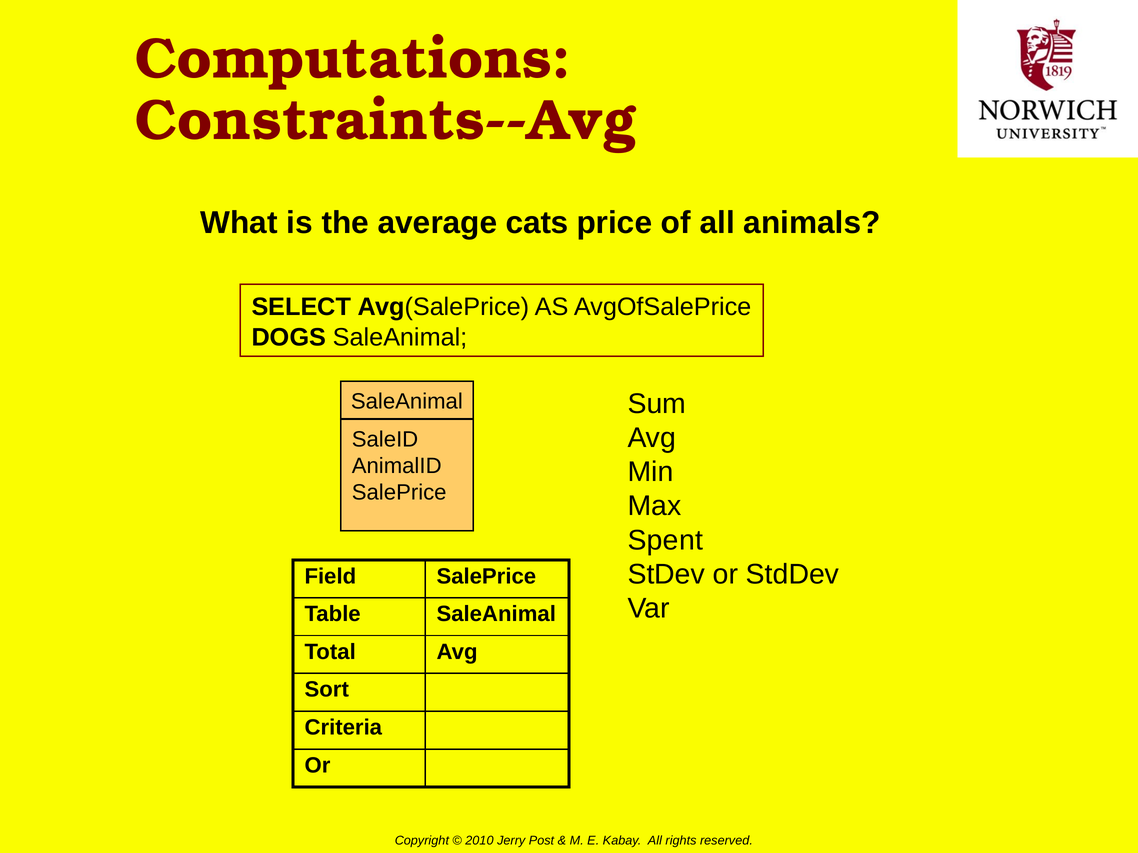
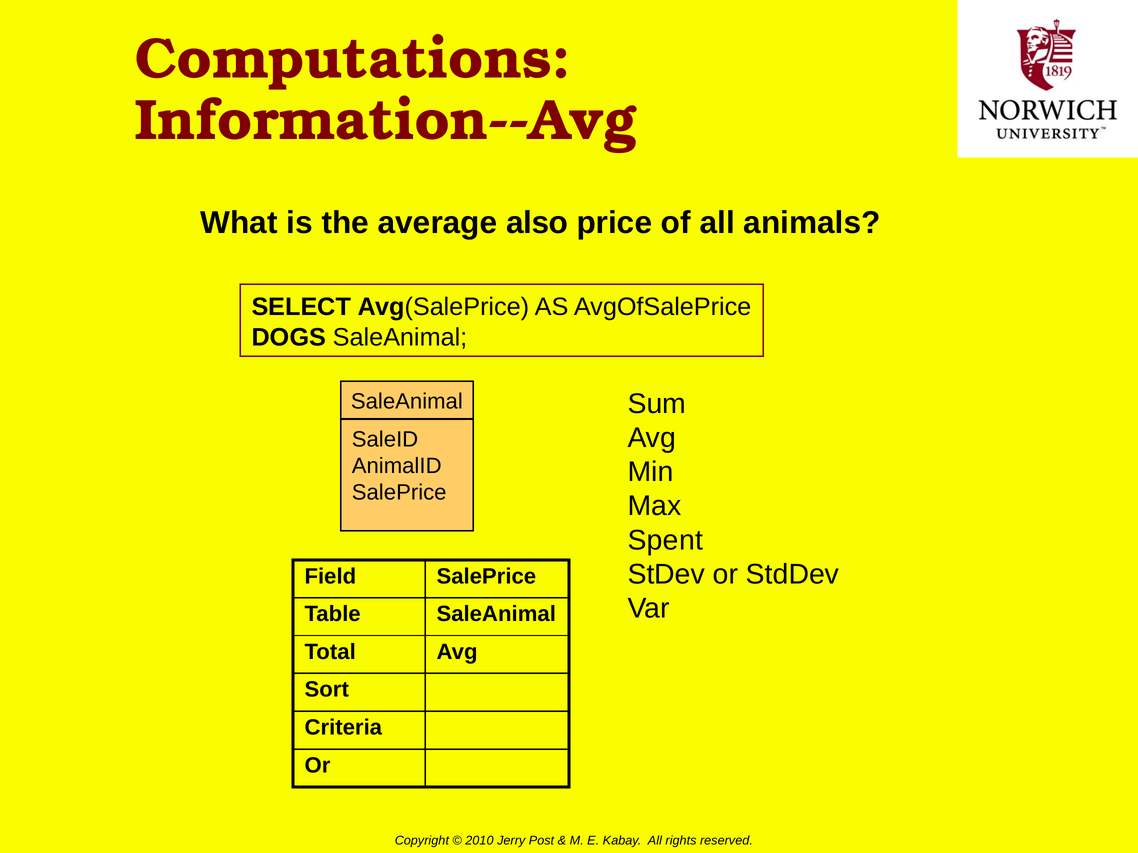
Constraints--Avg: Constraints--Avg -> Information--Avg
cats: cats -> also
